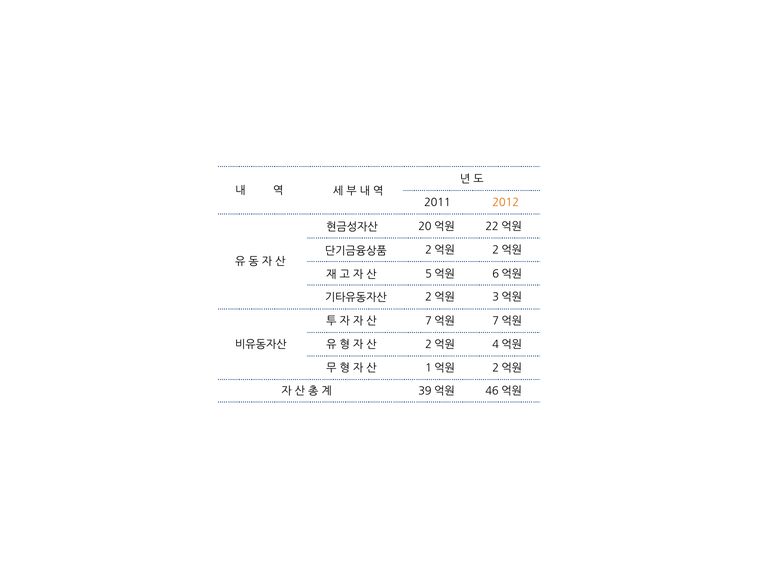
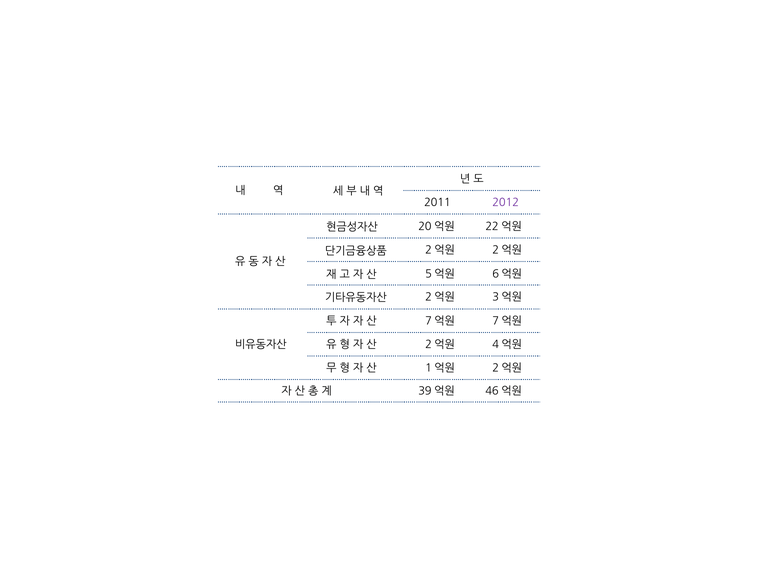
2012 colour: orange -> purple
